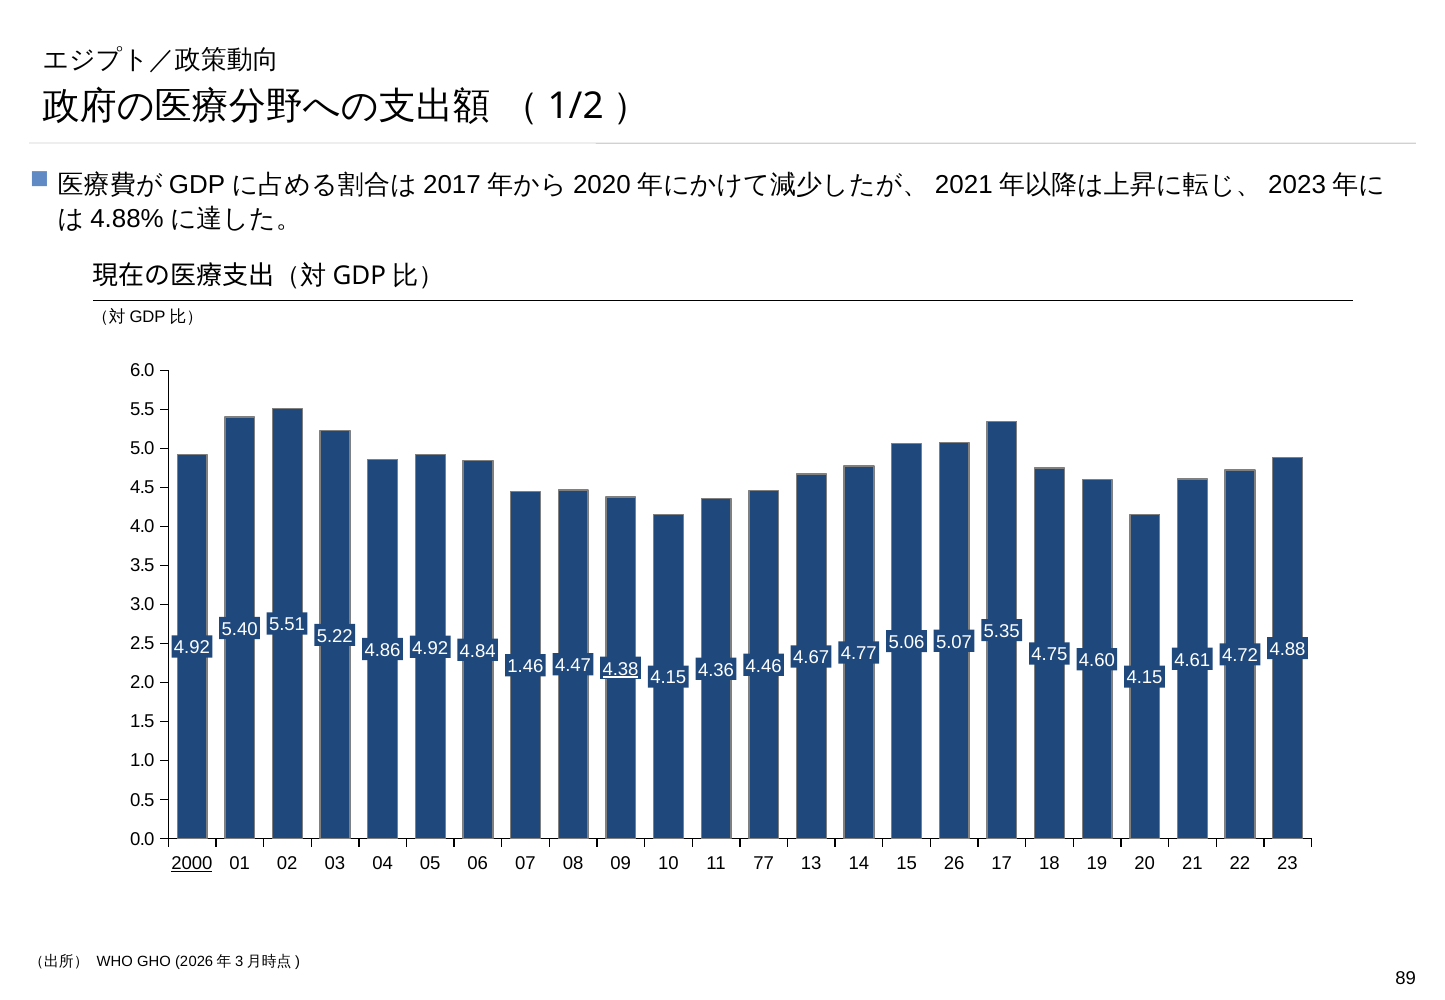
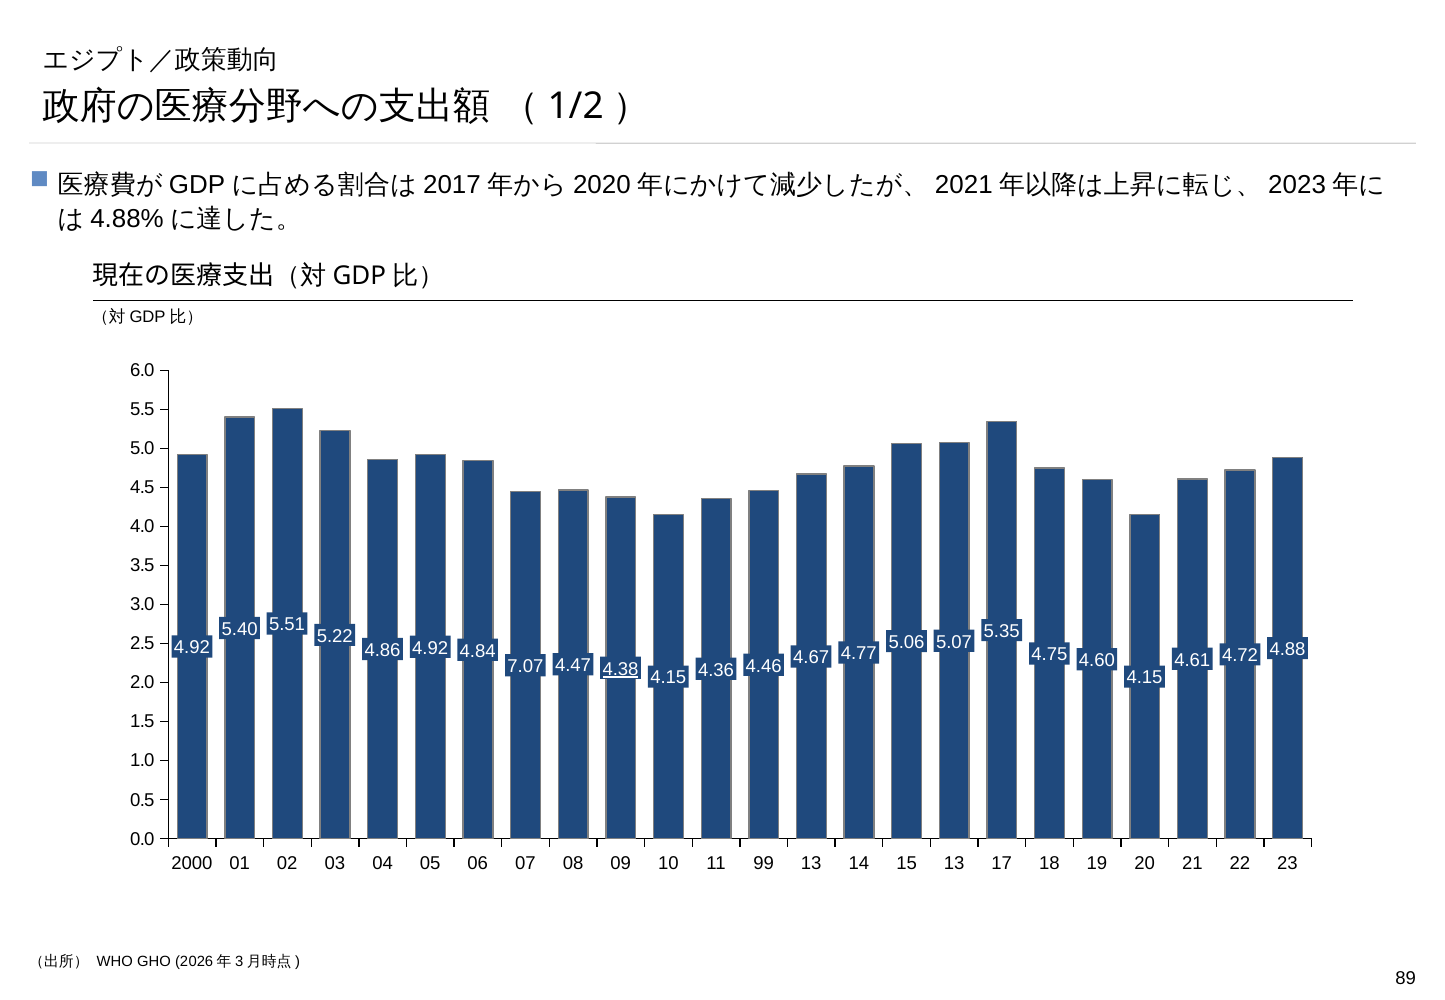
1.46: 1.46 -> 7.07
2000 underline: present -> none
77: 77 -> 99
15 26: 26 -> 13
